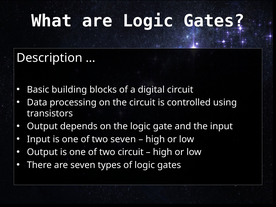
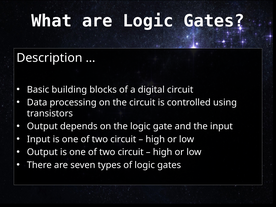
seven at (123, 139): seven -> circuit
